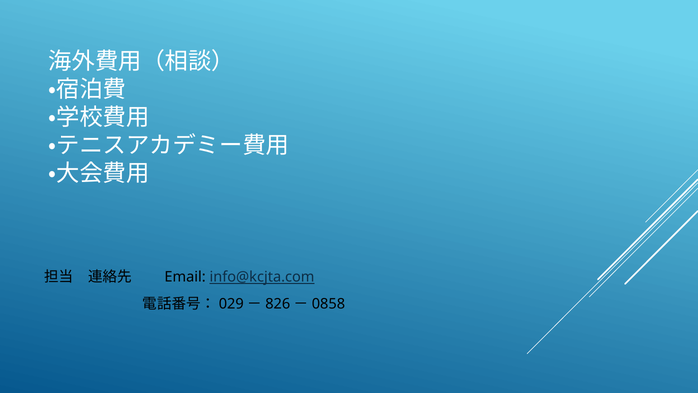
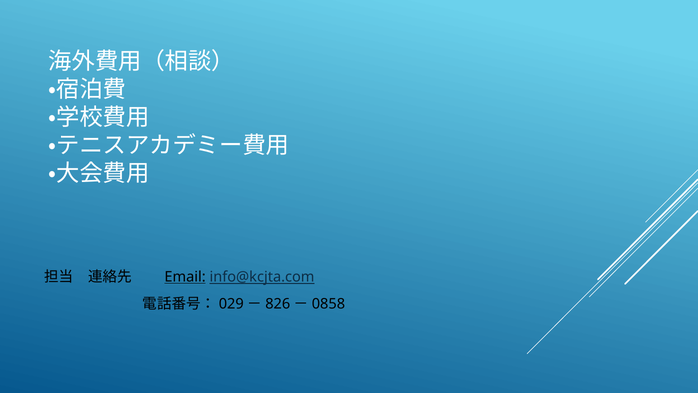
Email underline: none -> present
